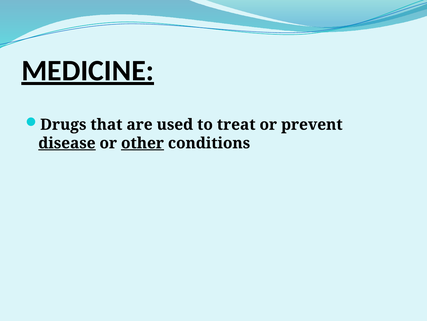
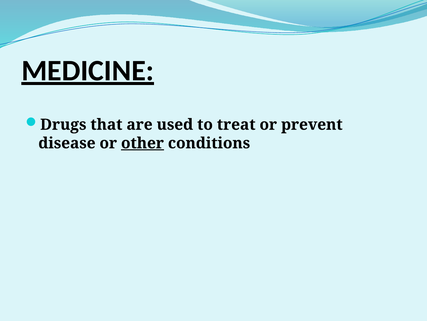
disease underline: present -> none
